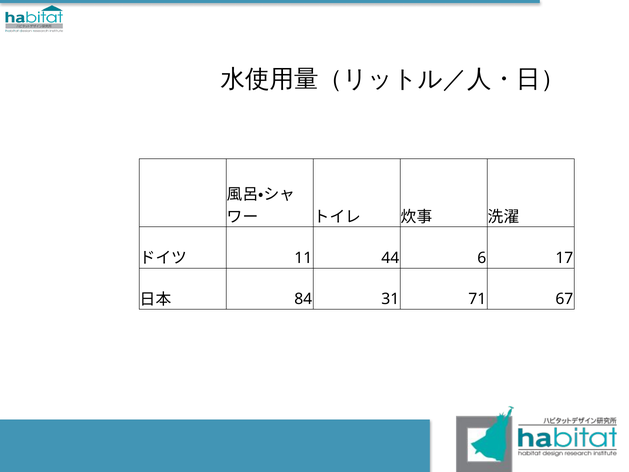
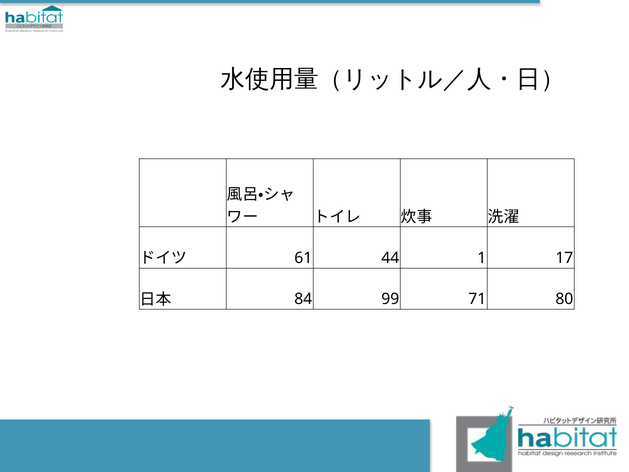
11: 11 -> 61
6: 6 -> 1
31: 31 -> 99
67: 67 -> 80
